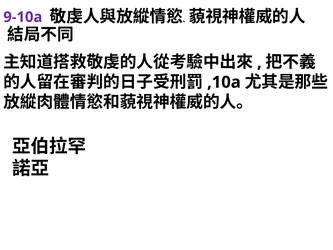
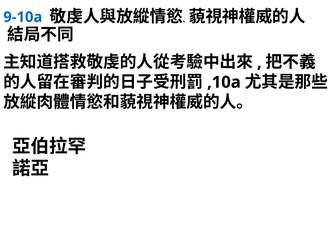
9-10a colour: purple -> blue
